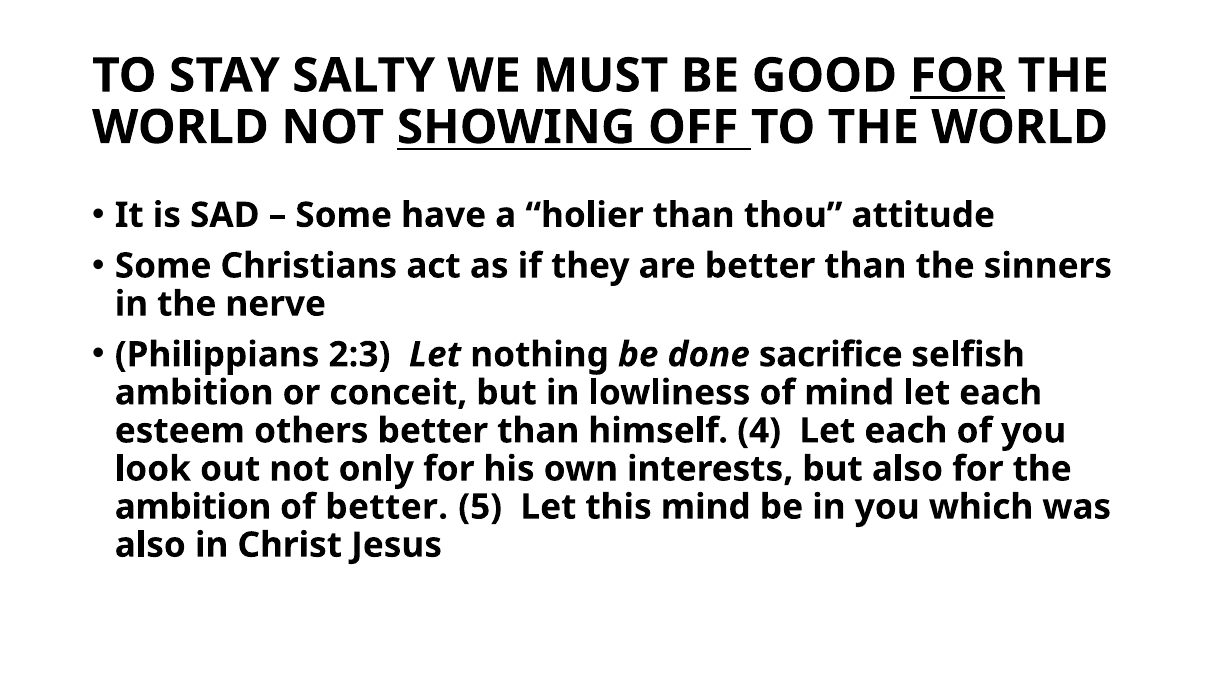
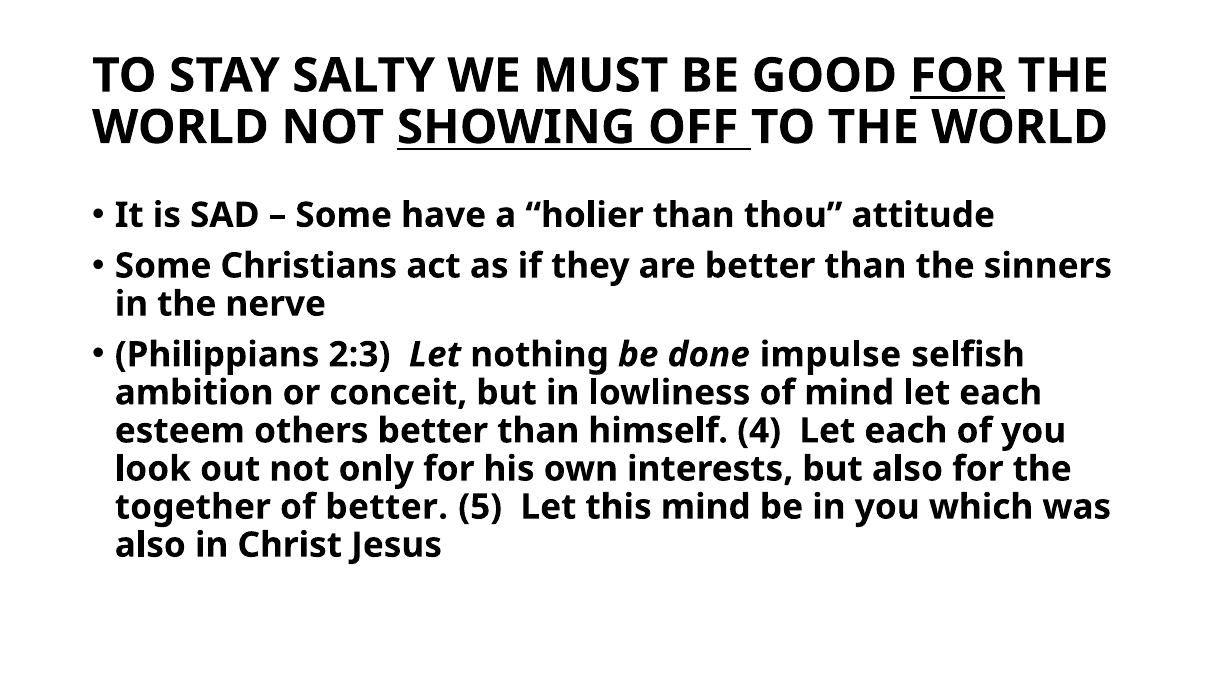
sacrifice: sacrifice -> impulse
ambition at (193, 507): ambition -> together
